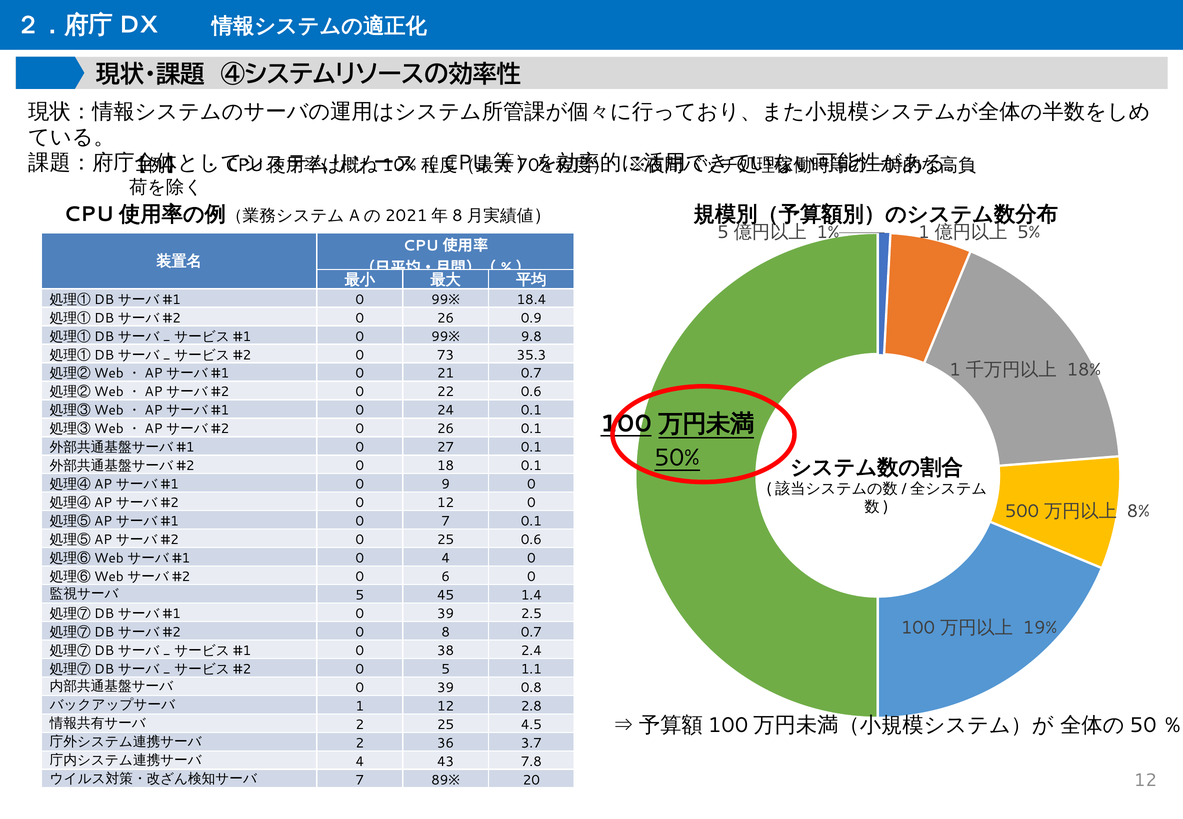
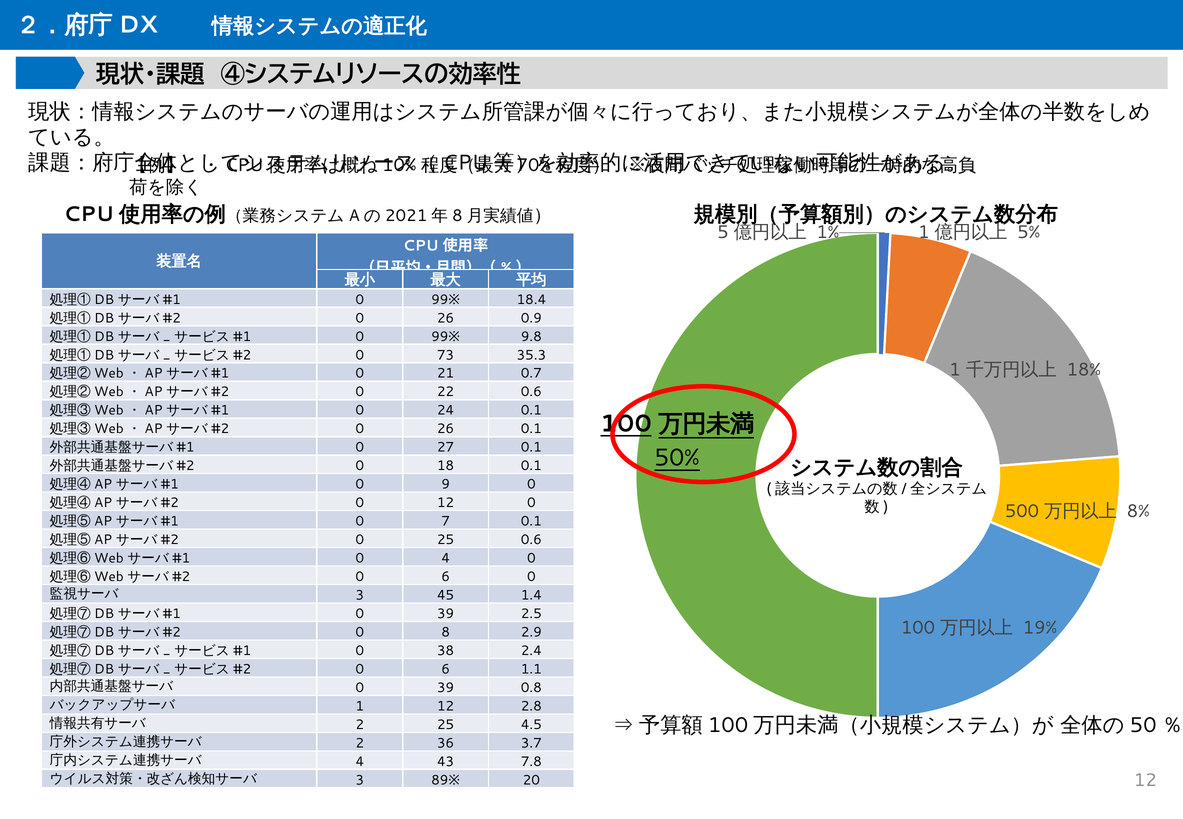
5 at (360, 595): 5 -> 3
8 0.7: 0.7 -> 2.9
5 at (446, 669): 5 -> 6
7 at (360, 780): 7 -> 3
